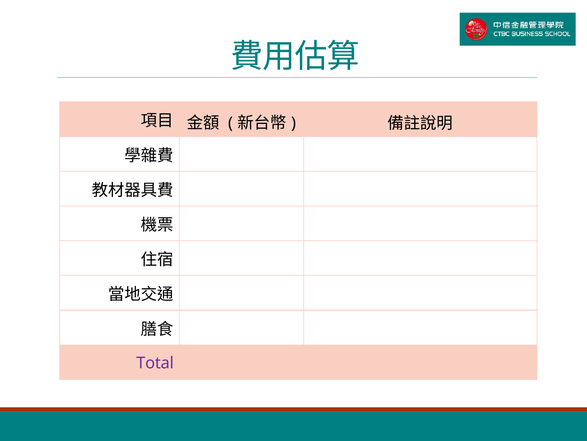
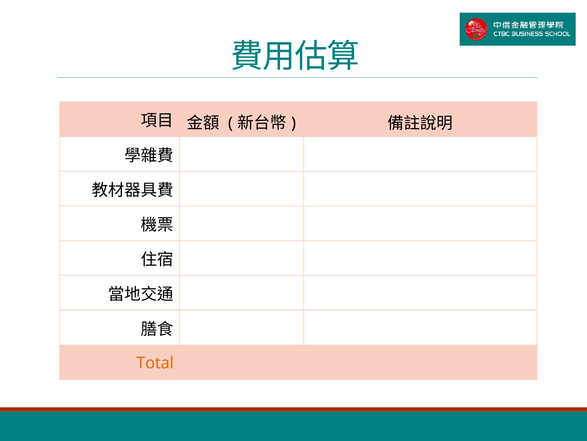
Total colour: purple -> orange
